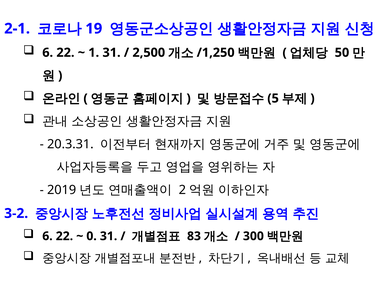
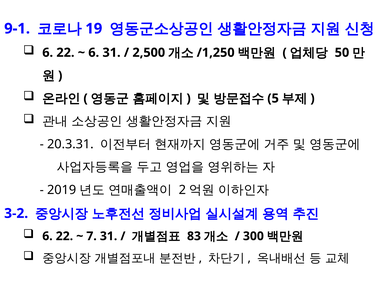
2-1: 2-1 -> 9-1
1 at (94, 53): 1 -> 6
0: 0 -> 7
